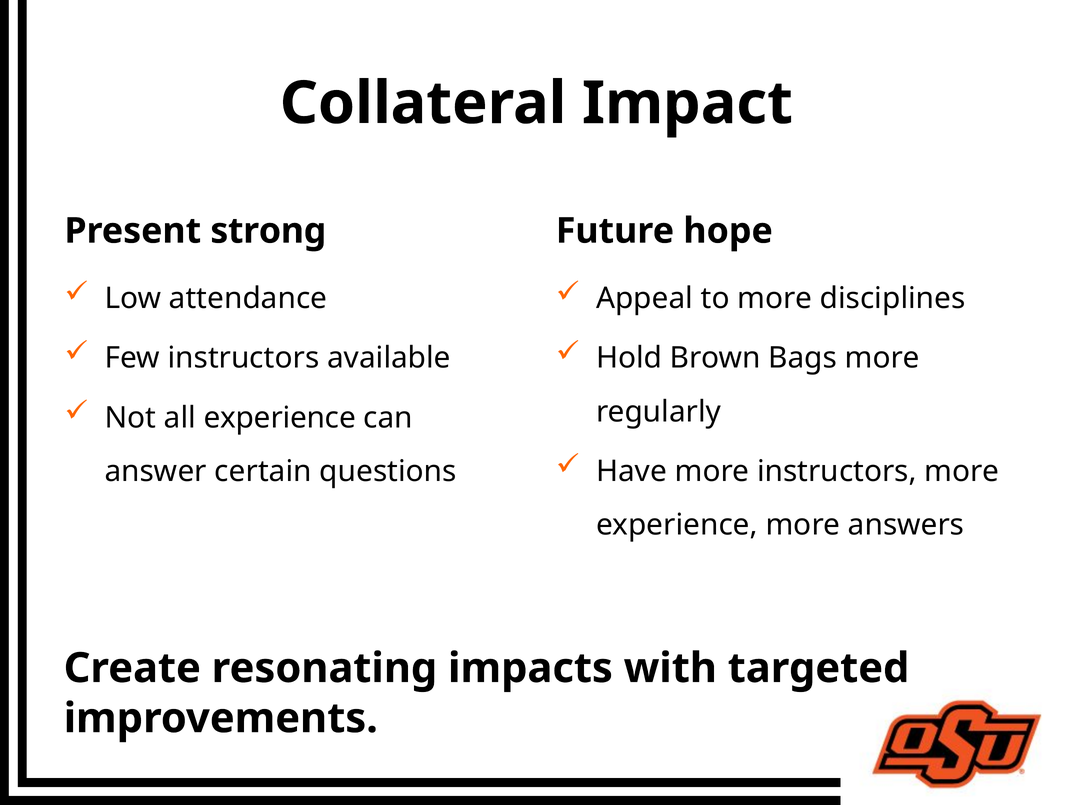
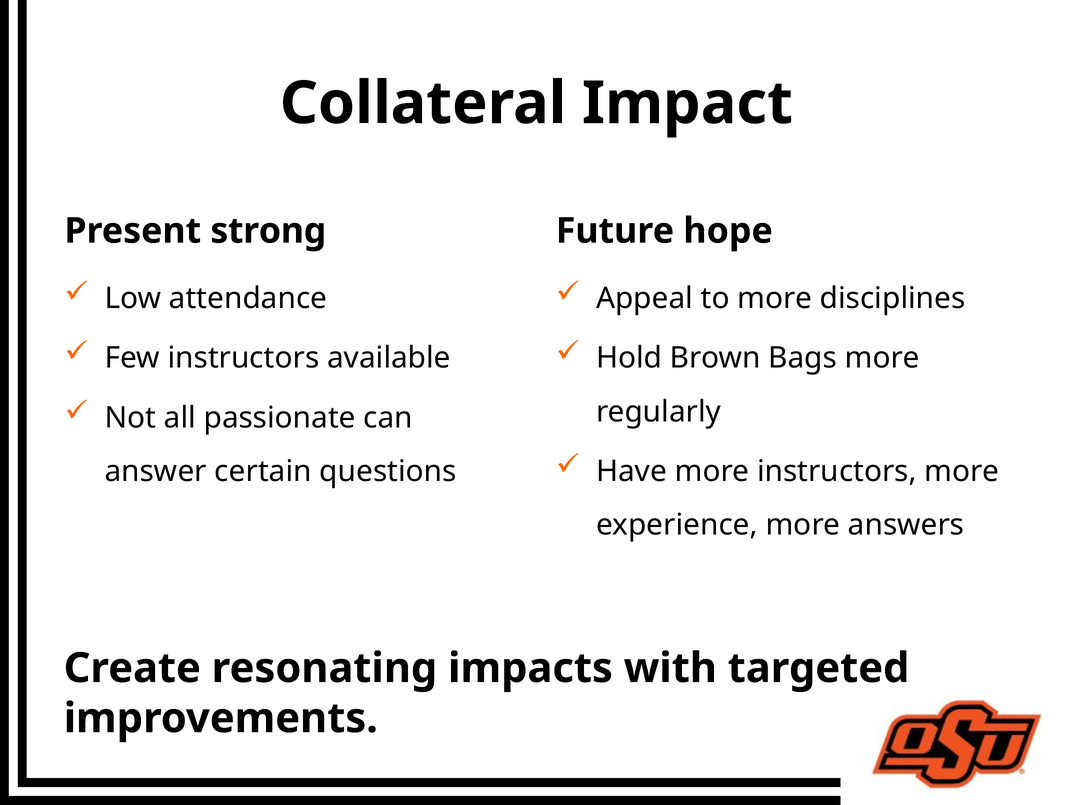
all experience: experience -> passionate
